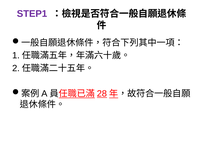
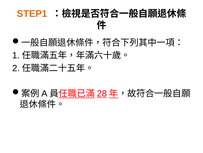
STEP1 colour: purple -> orange
